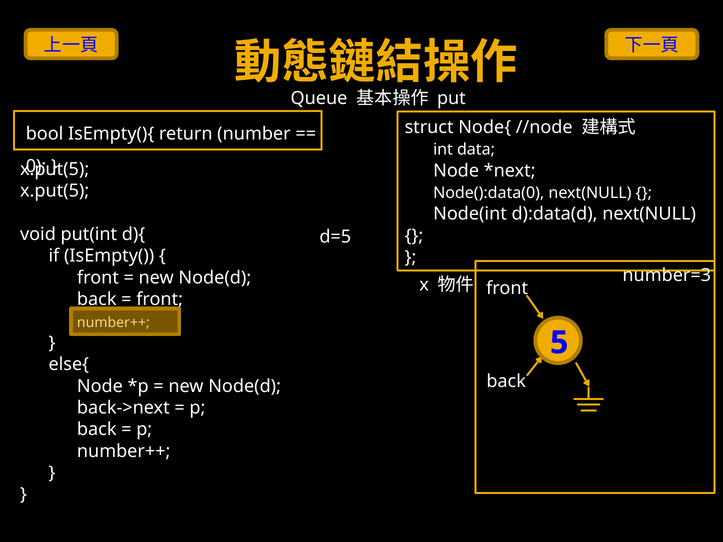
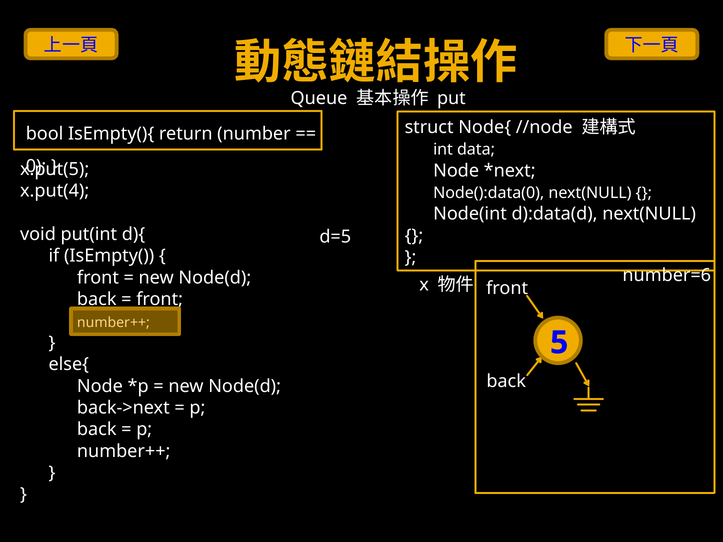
x.put(5 at (55, 191): x.put(5 -> x.put(4
number=3: number=3 -> number=6
